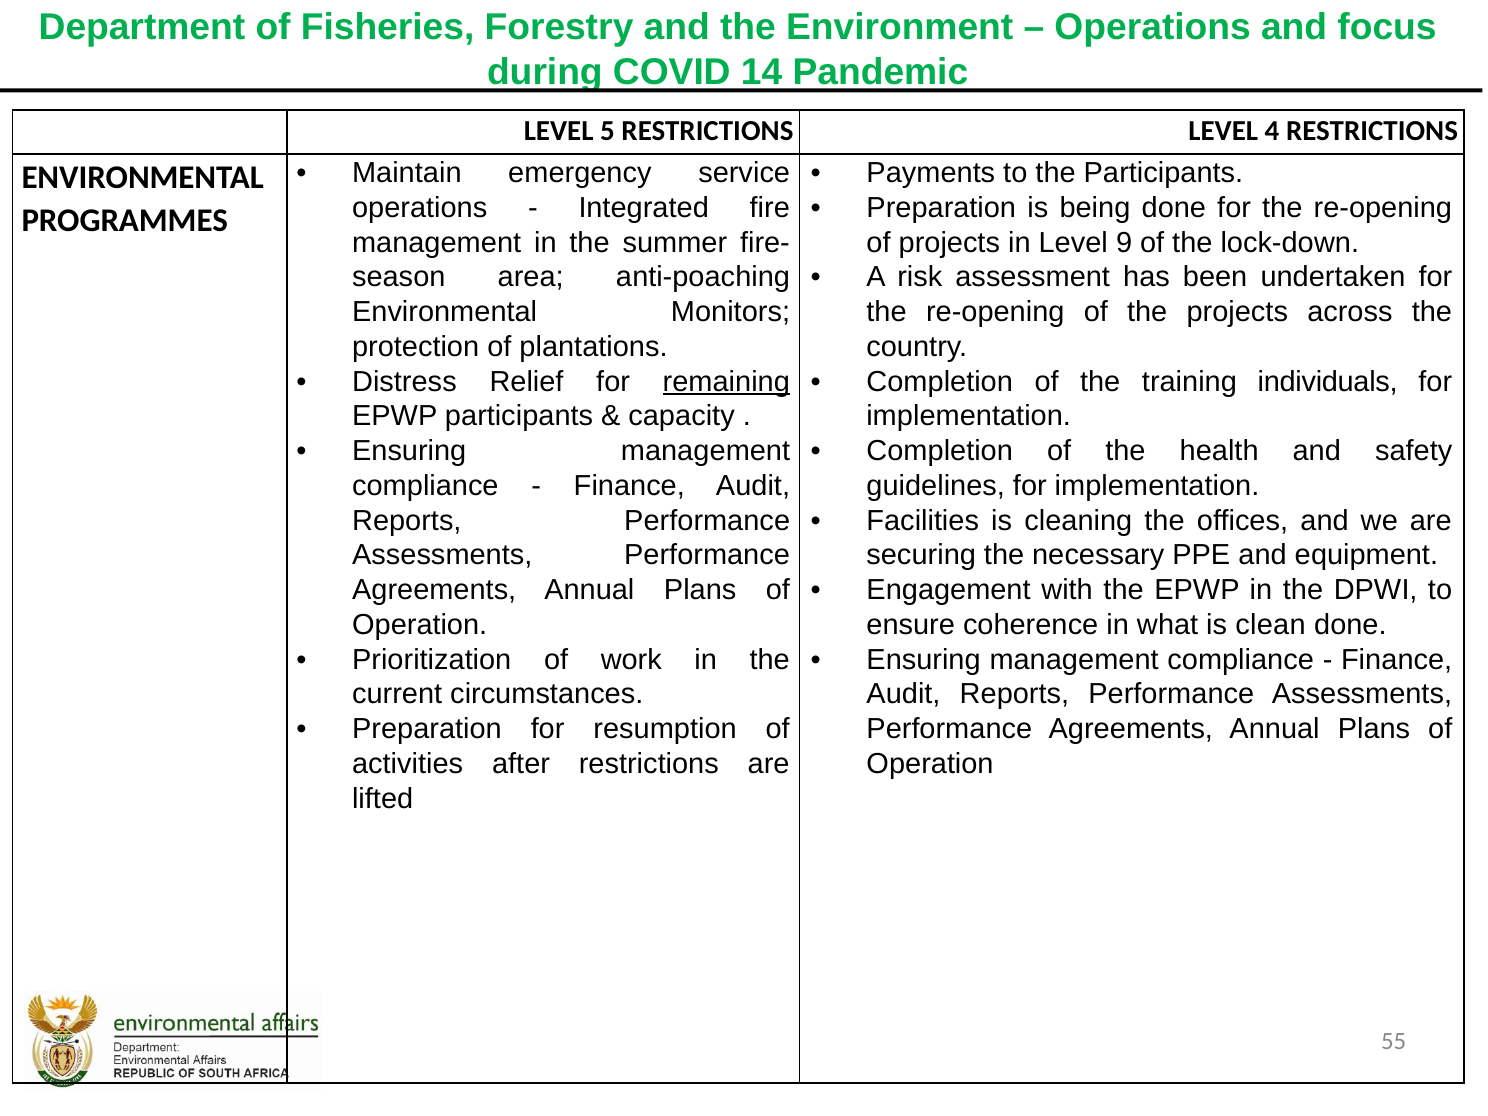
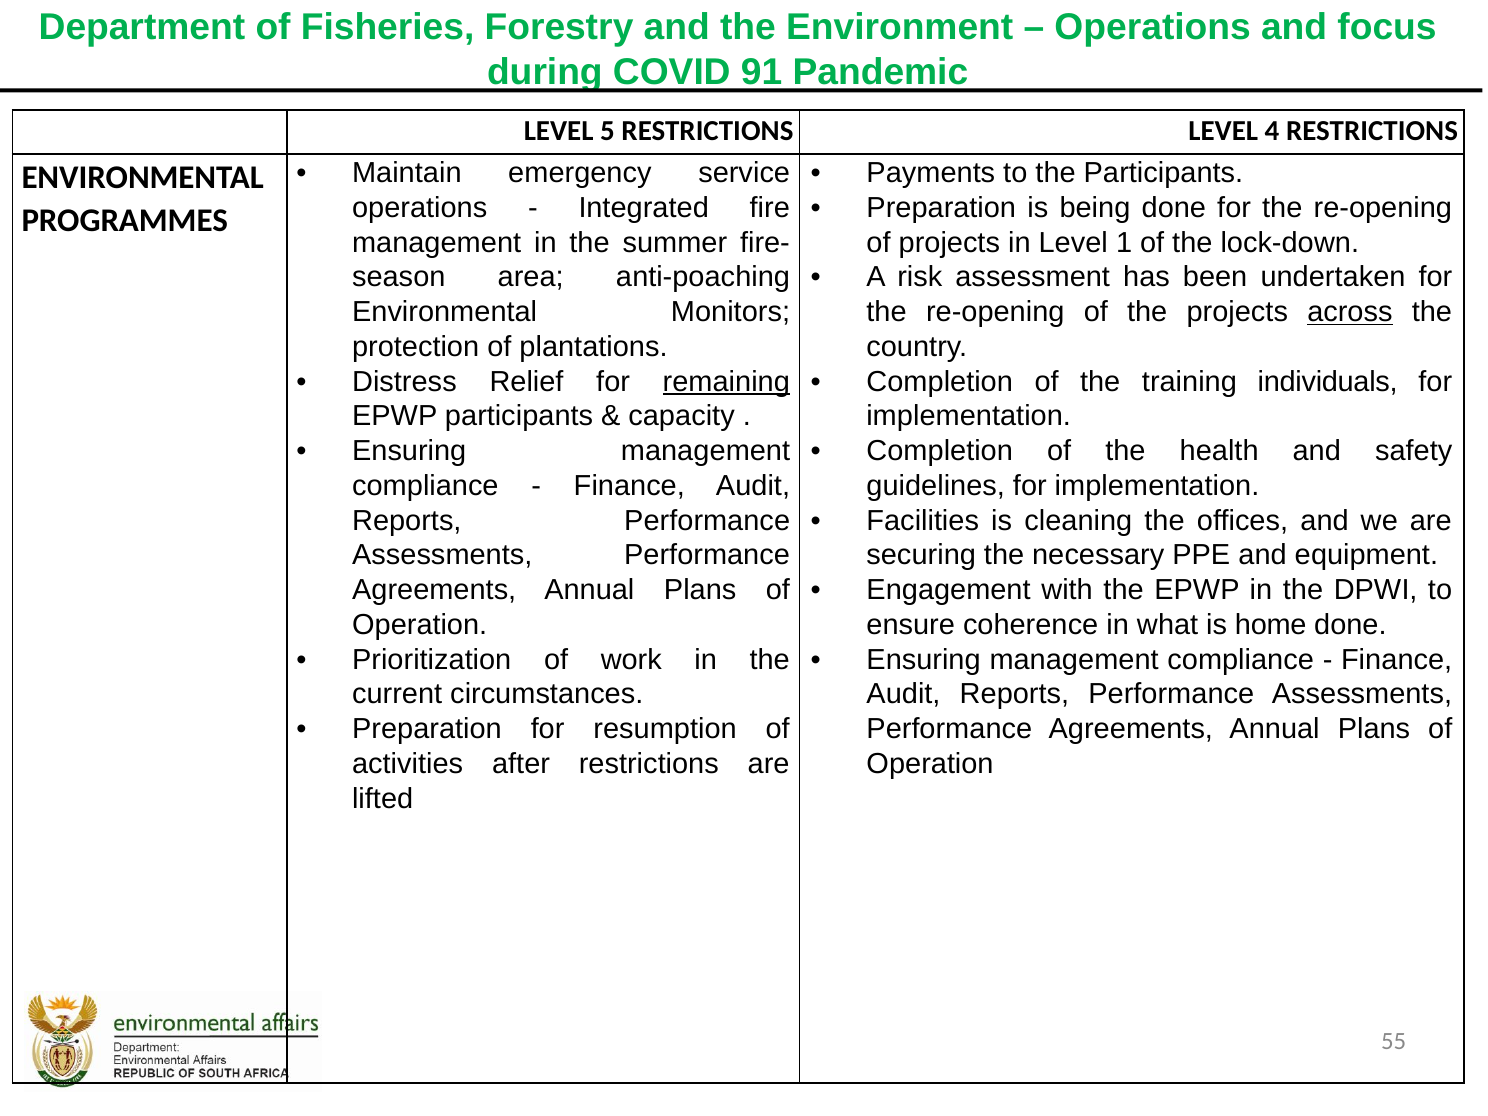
14: 14 -> 91
9: 9 -> 1
across underline: none -> present
clean: clean -> home
